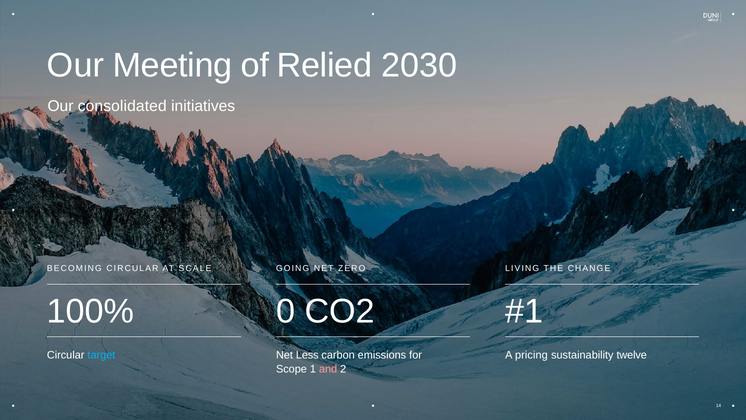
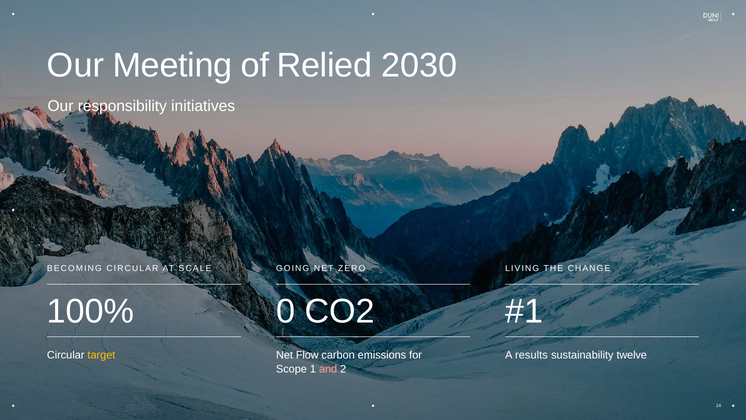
consolidated: consolidated -> responsibility
target colour: light blue -> yellow
pricing: pricing -> results
Less: Less -> Flow
